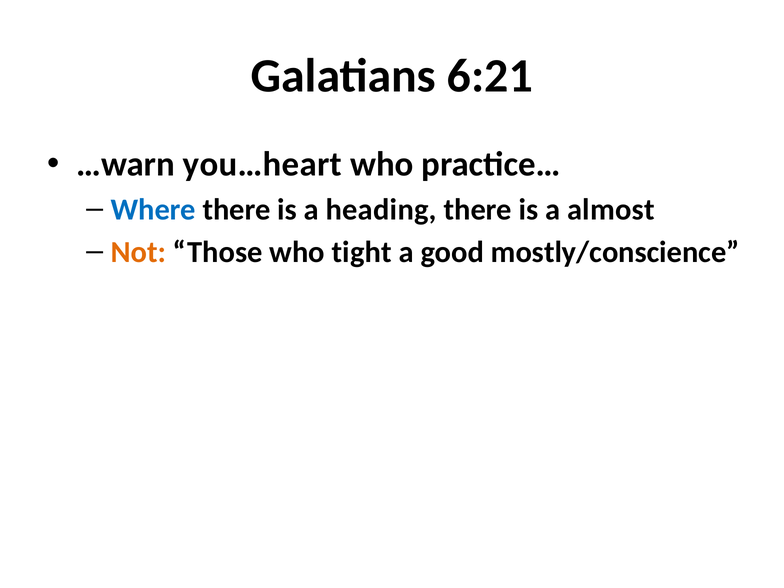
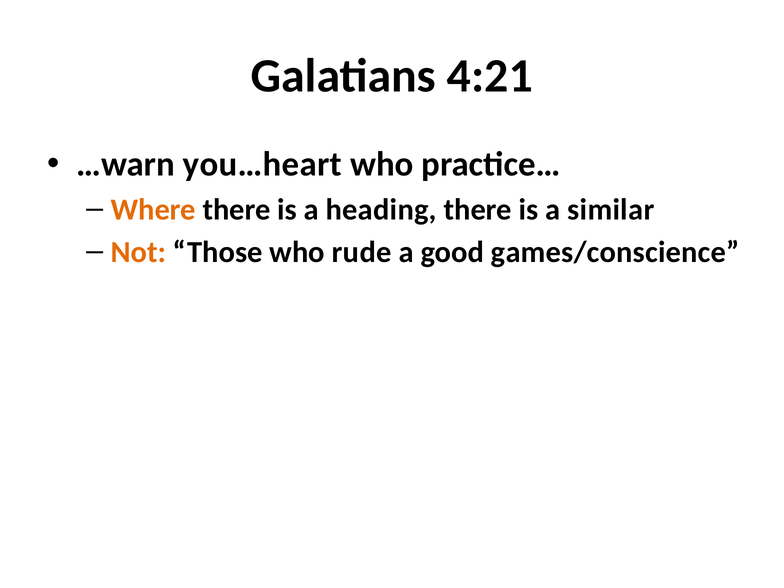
6:21: 6:21 -> 4:21
Where colour: blue -> orange
almost: almost -> similar
tight: tight -> rude
mostly/conscience: mostly/conscience -> games/conscience
